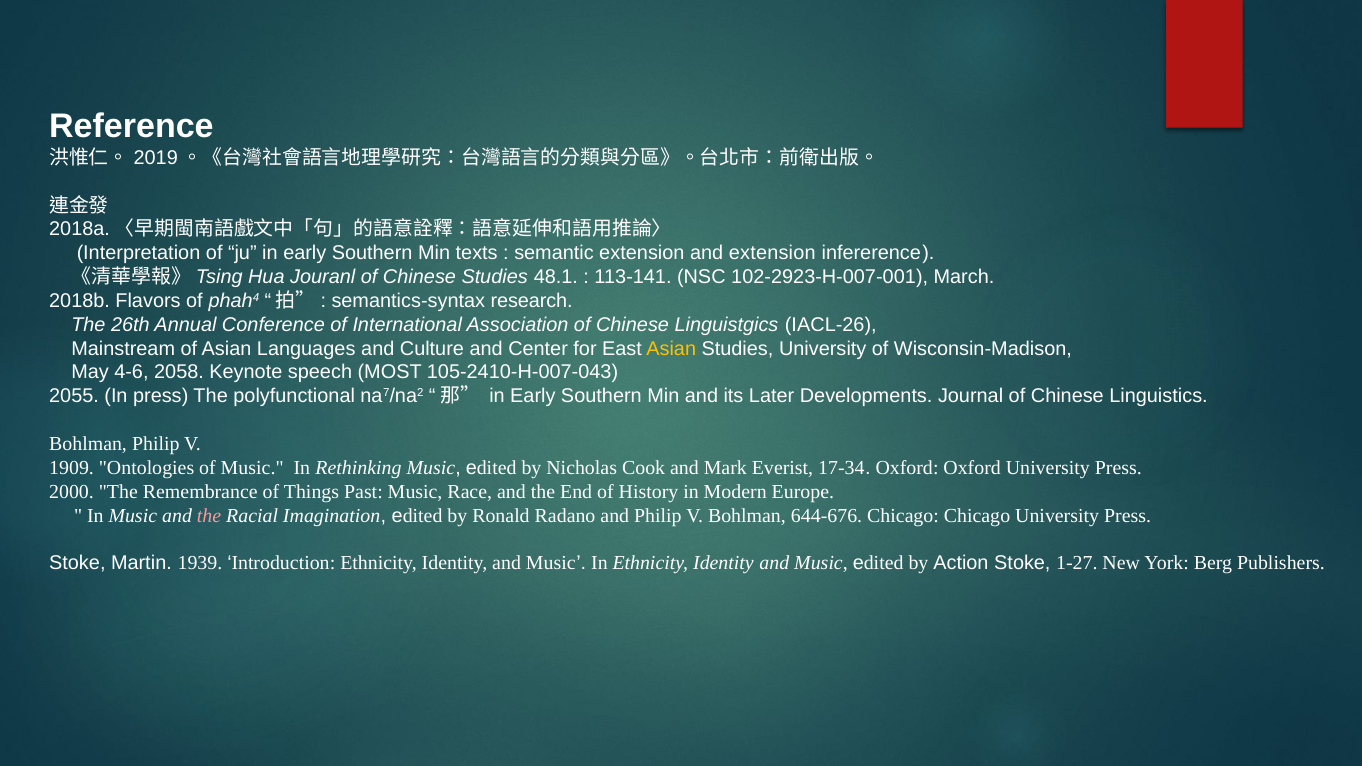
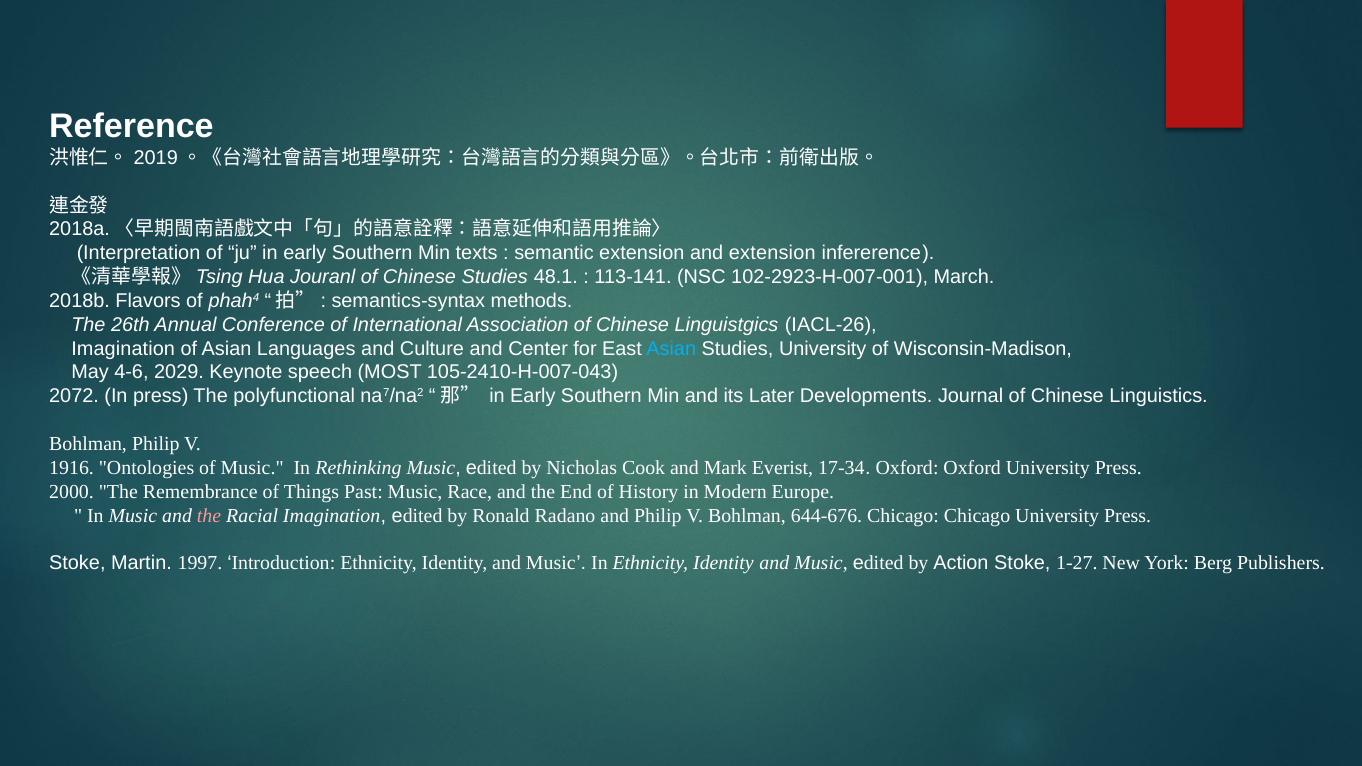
research: research -> methods
Mainstream at (123, 349): Mainstream -> Imagination
Asian at (671, 349) colour: yellow -> light blue
2058: 2058 -> 2029
2055: 2055 -> 2072
1909: 1909 -> 1916
1939: 1939 -> 1997
